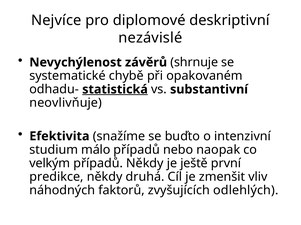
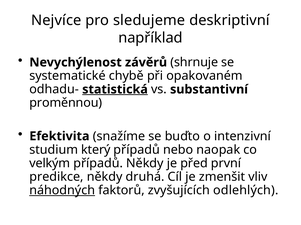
diplomové: diplomové -> sledujeme
nezávislé: nezávislé -> například
neovlivňuje: neovlivňuje -> proměnnou
málo: málo -> který
ještě: ještě -> před
náhodných underline: none -> present
